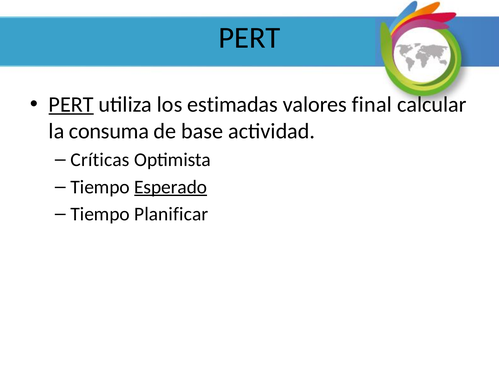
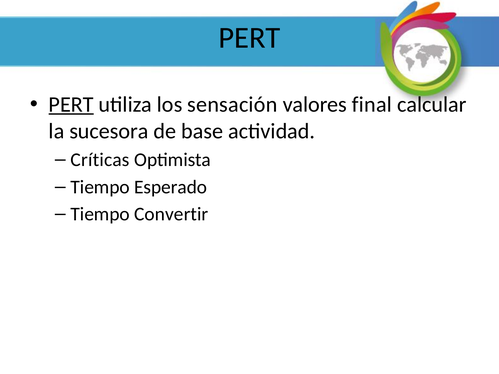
estimadas: estimadas -> sensación
consuma: consuma -> sucesora
Esperado underline: present -> none
Planificar: Planificar -> Convertir
